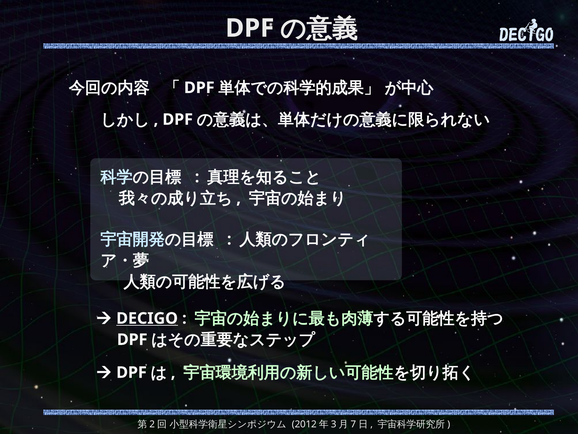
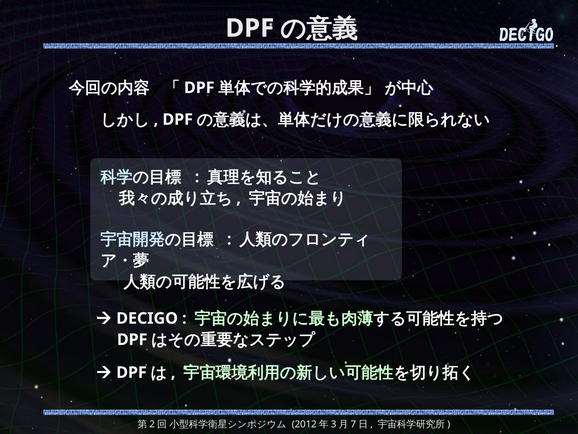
DECIGO underline: present -> none
